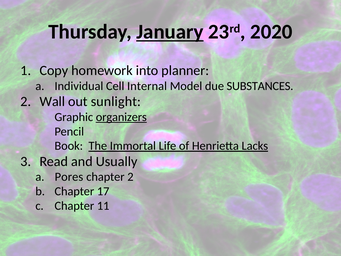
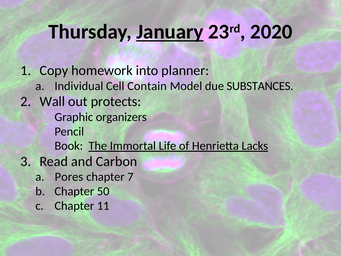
Internal: Internal -> Contain
sunlight: sunlight -> protects
organizers underline: present -> none
Usually: Usually -> Carbon
chapter 2: 2 -> 7
17: 17 -> 50
